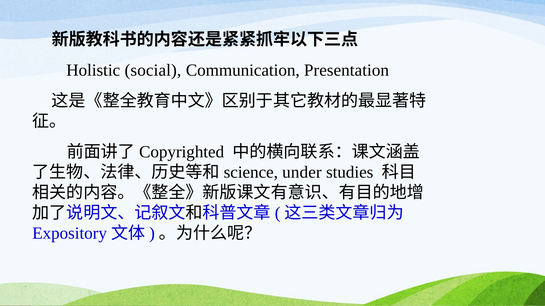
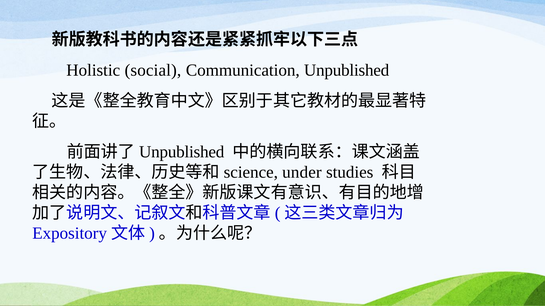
Communication Presentation: Presentation -> Unpublished
Copyrighted at (182, 152): Copyrighted -> Unpublished
